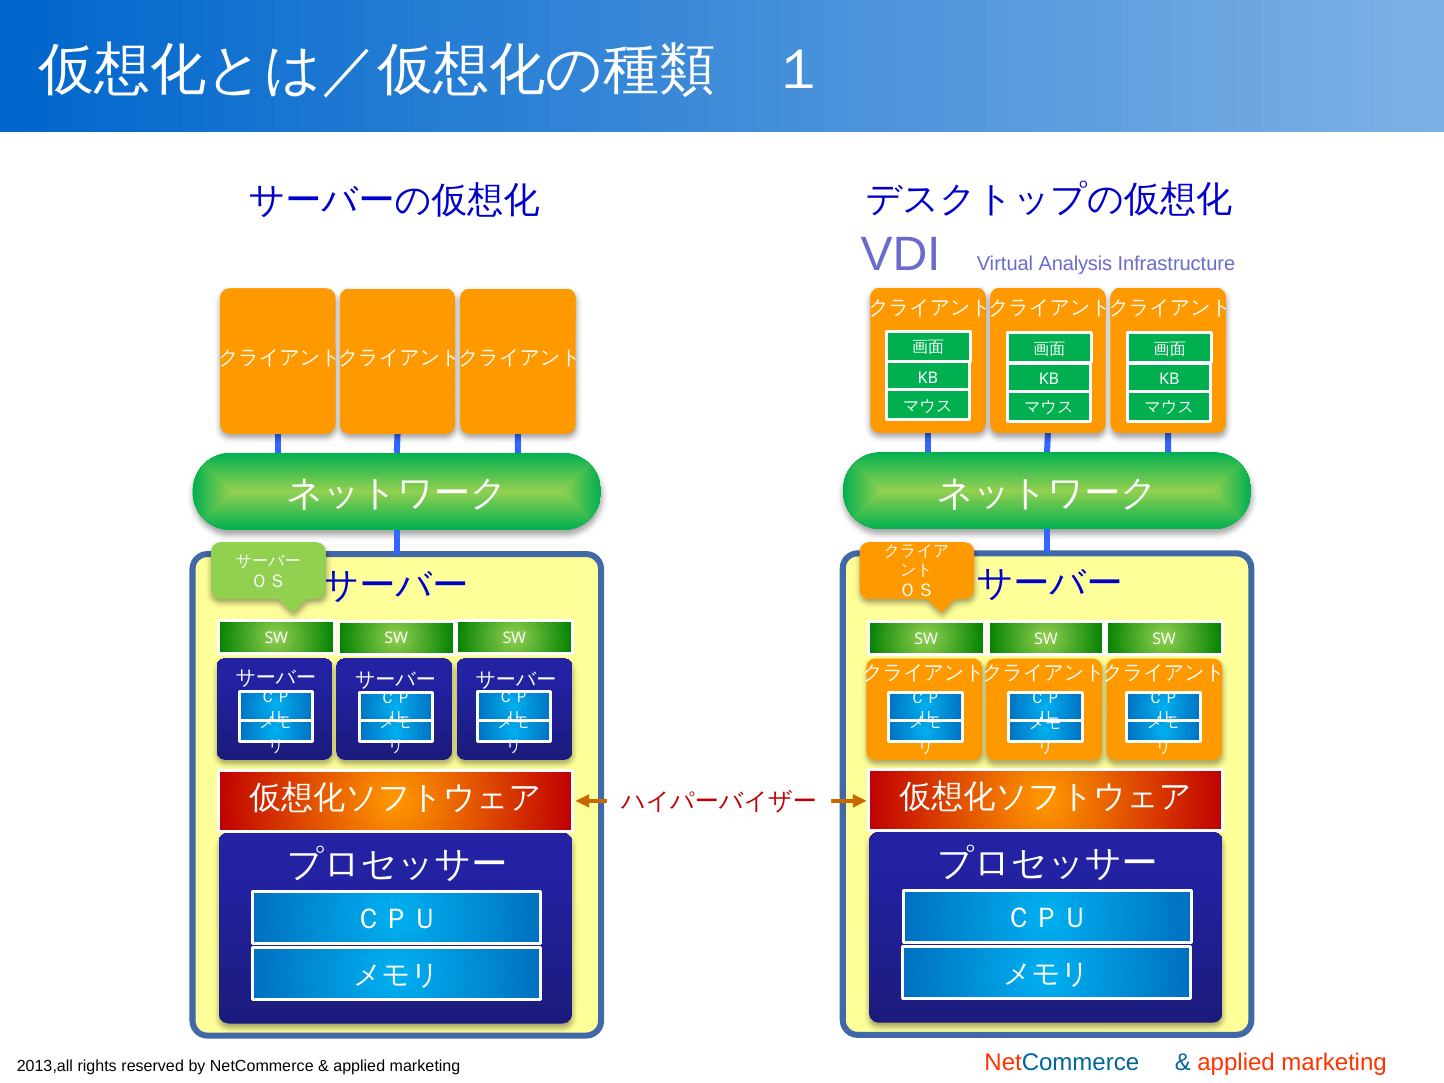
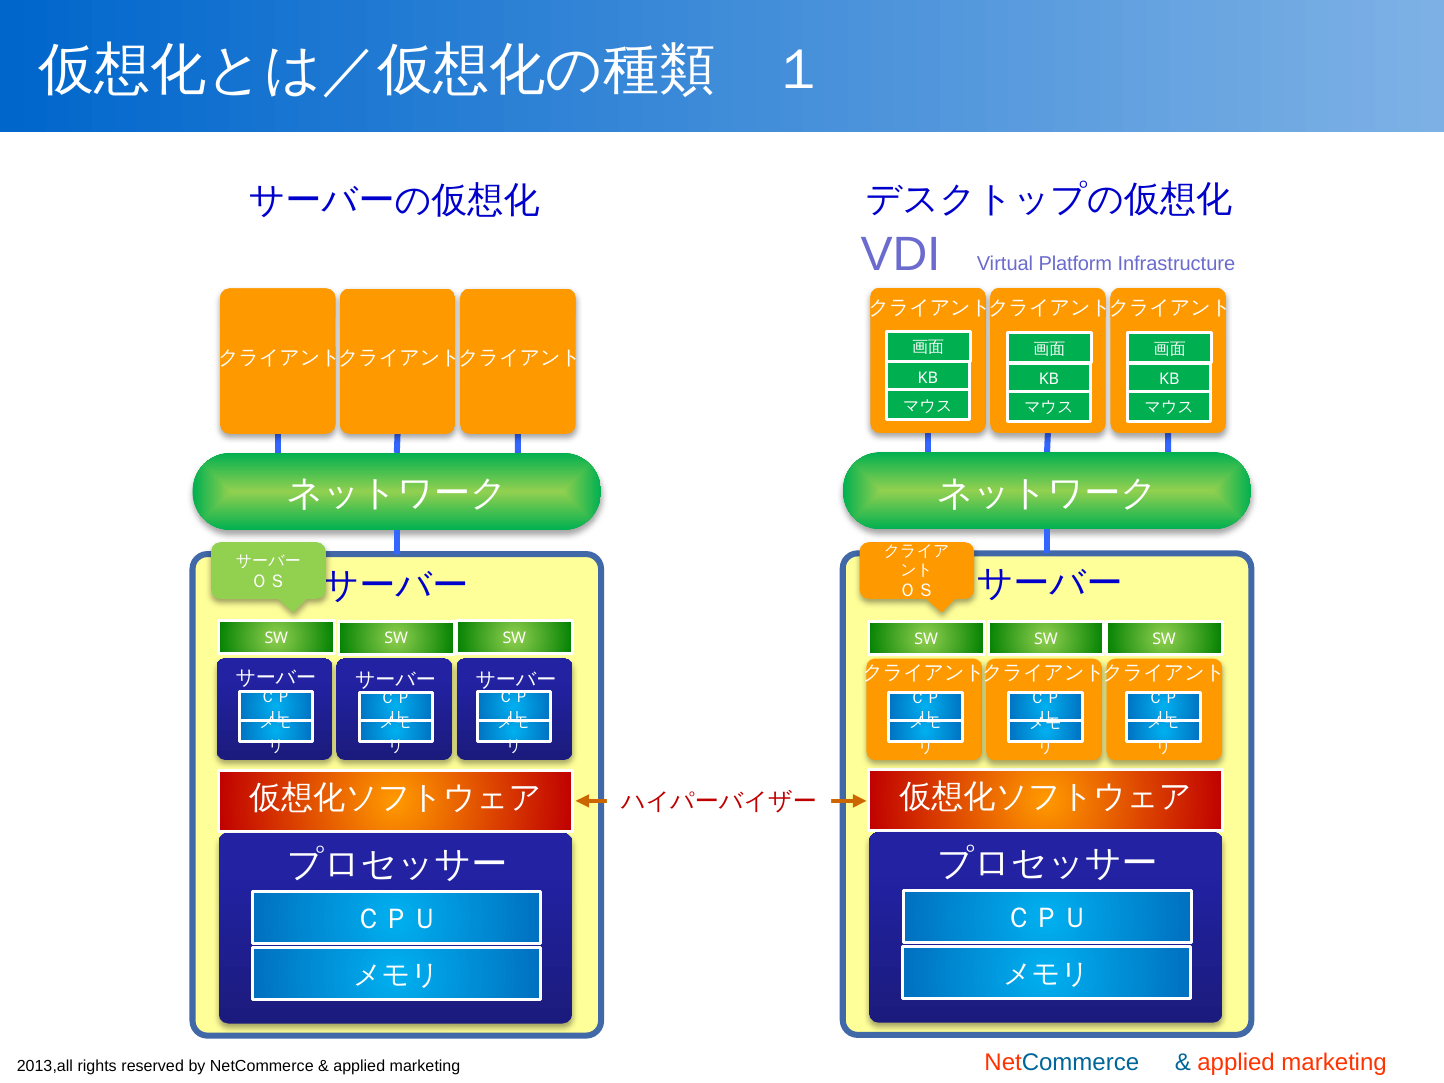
Analysis: Analysis -> Platform
